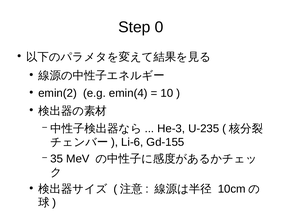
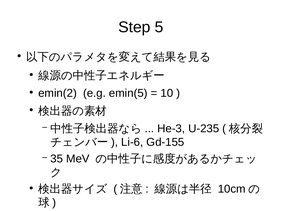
0: 0 -> 5
emin(4: emin(4 -> emin(5
